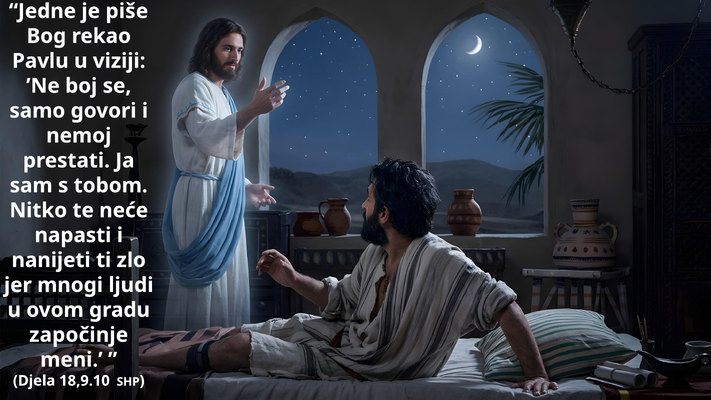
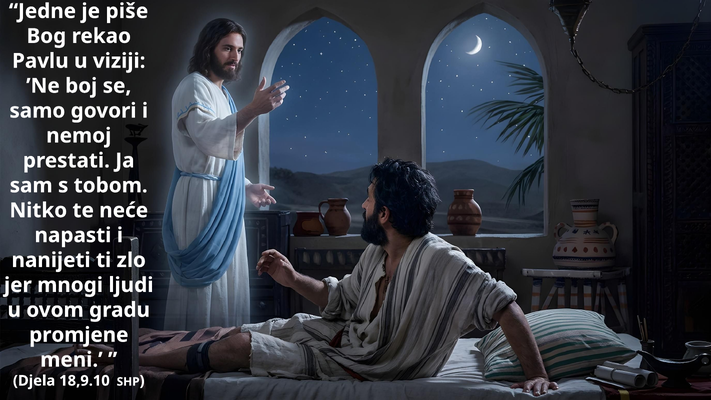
započinje: započinje -> promjene
